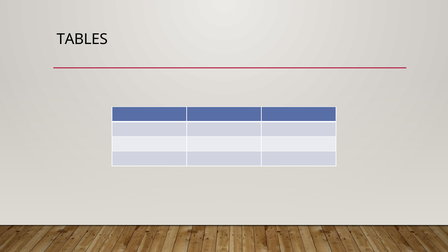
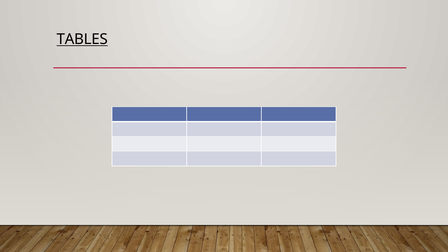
TABLES underline: none -> present
